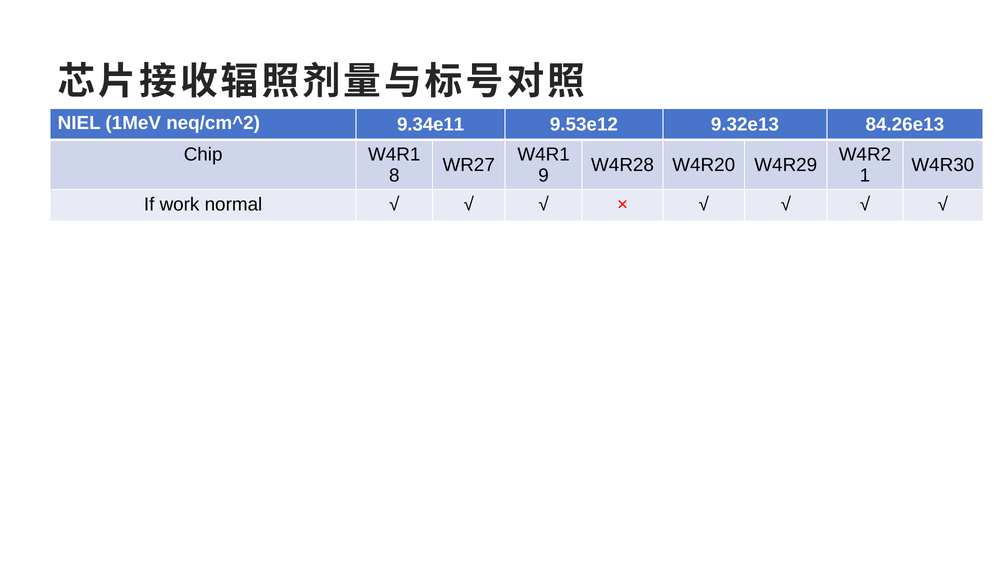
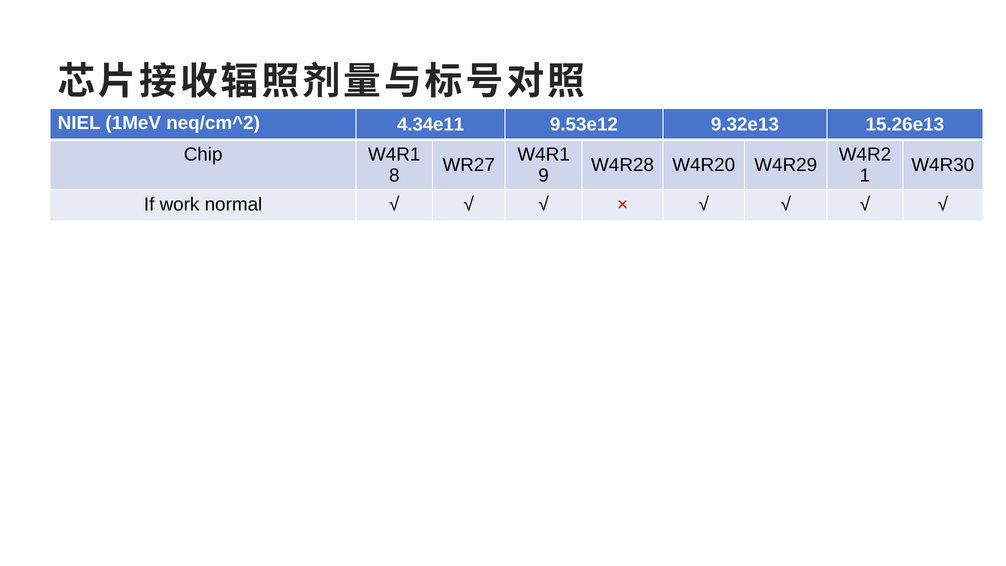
9.34e11: 9.34e11 -> 4.34e11
84.26e13: 84.26e13 -> 15.26e13
